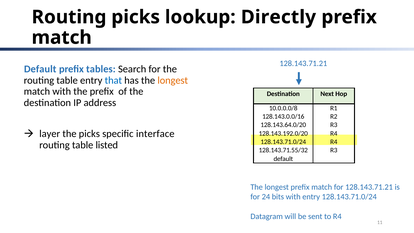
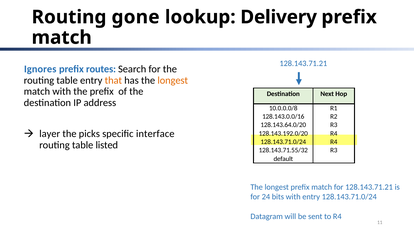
Routing picks: picks -> gone
Directly: Directly -> Delivery
Default at (40, 69): Default -> Ignores
tables: tables -> routes
that colour: blue -> orange
